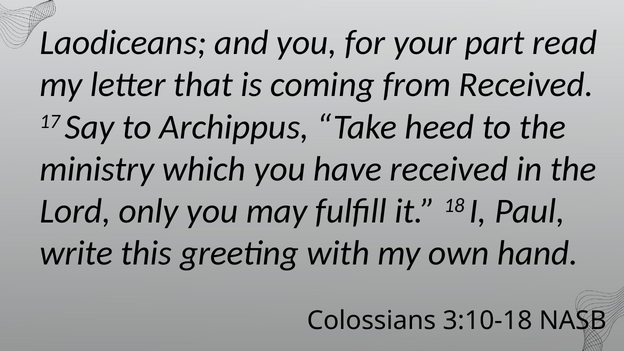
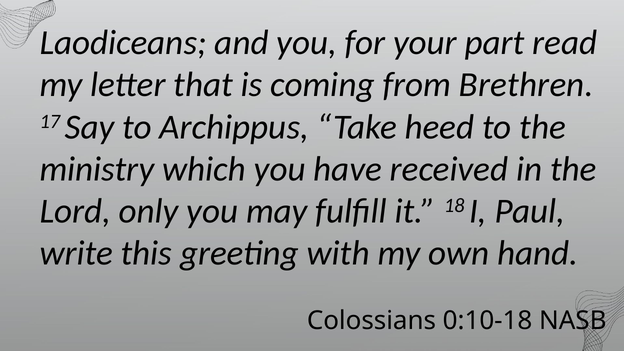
from Received: Received -> Brethren
3:10-18: 3:10-18 -> 0:10-18
